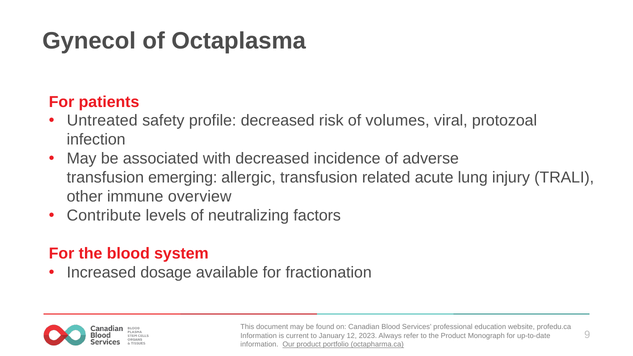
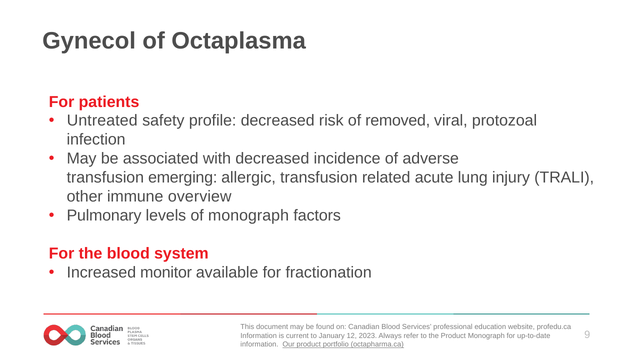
volumes: volumes -> removed
Contribute: Contribute -> Pulmonary
of neutralizing: neutralizing -> monograph
dosage: dosage -> monitor
